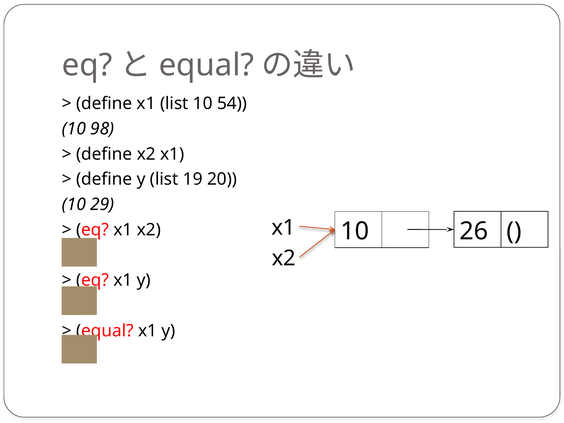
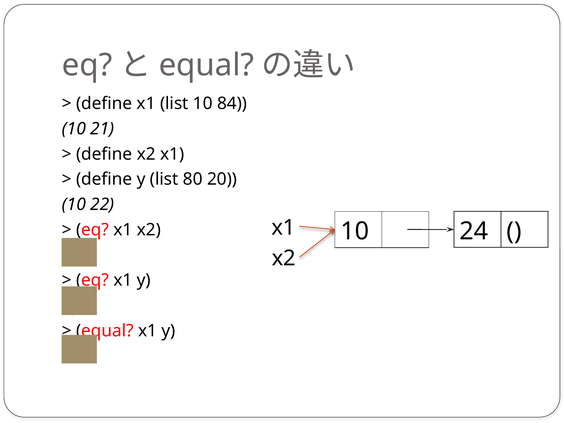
54: 54 -> 84
98: 98 -> 21
19: 19 -> 80
29: 29 -> 22
26: 26 -> 24
